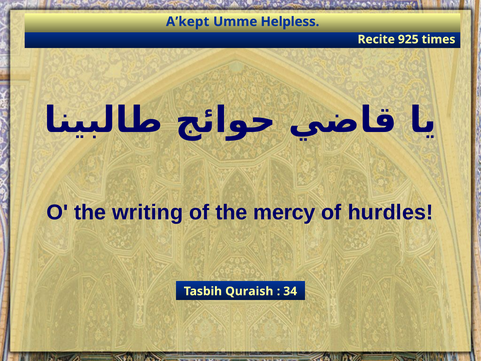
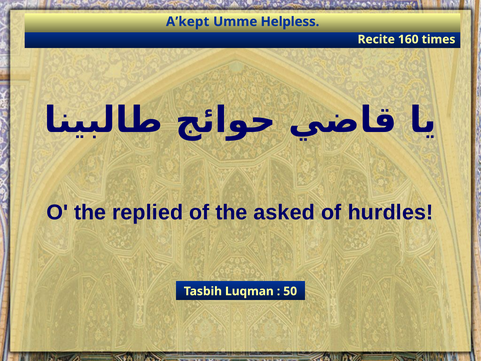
925: 925 -> 160
writing: writing -> replied
mercy: mercy -> asked
Quraish: Quraish -> Luqman
34: 34 -> 50
